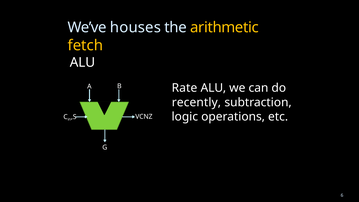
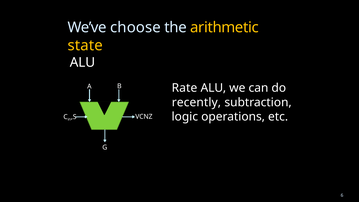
houses: houses -> choose
fetch: fetch -> state
